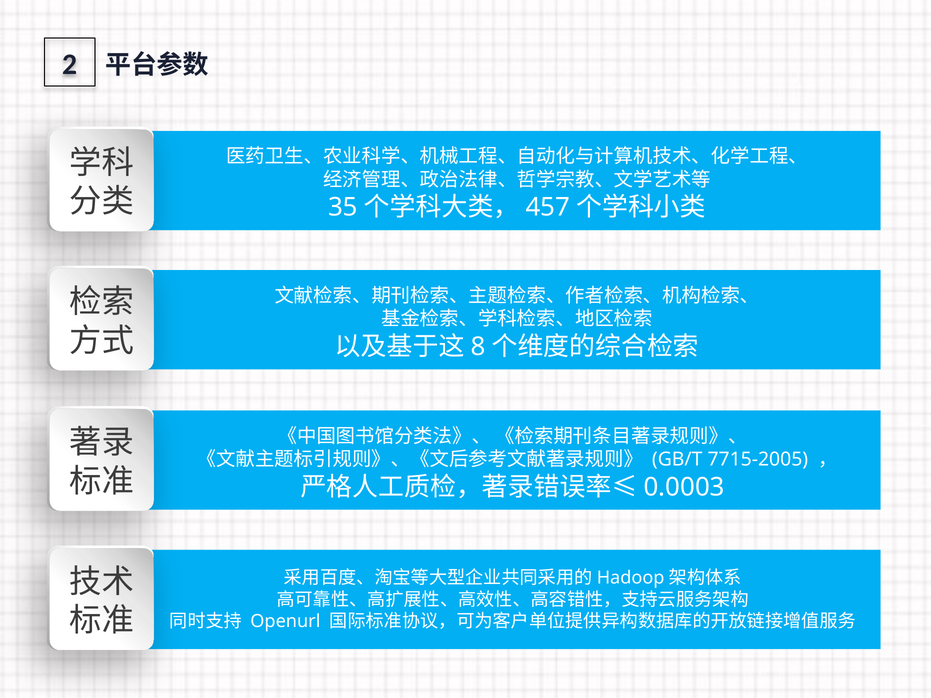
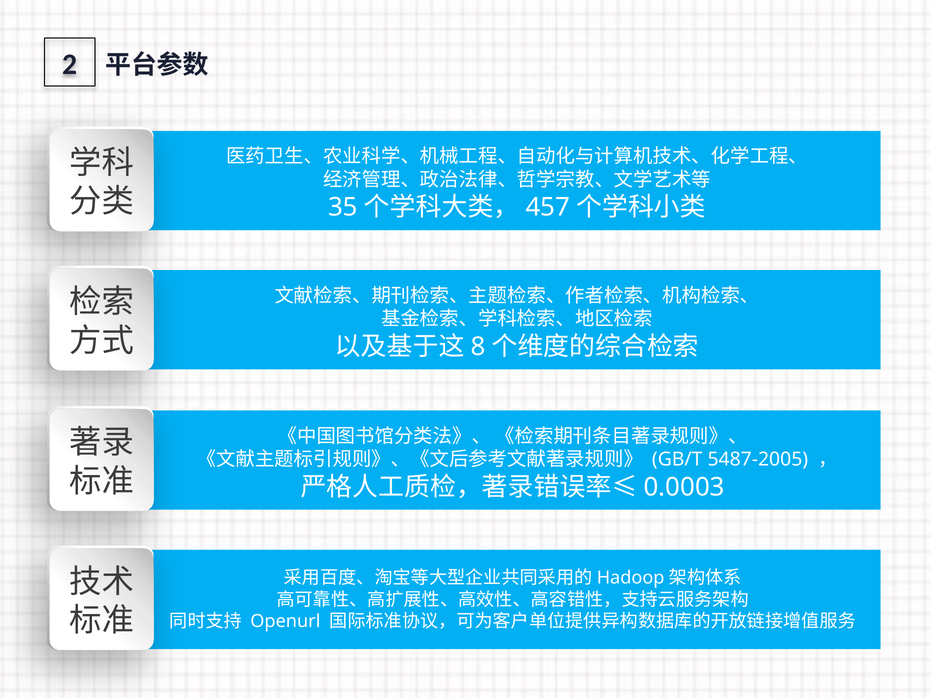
7715-2005: 7715-2005 -> 5487-2005
